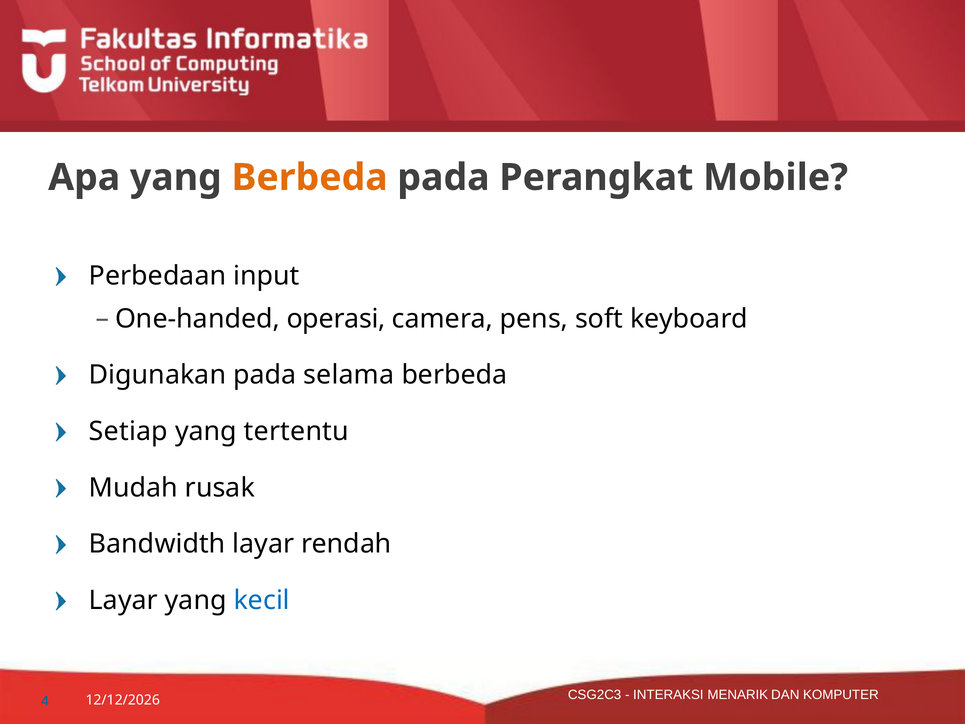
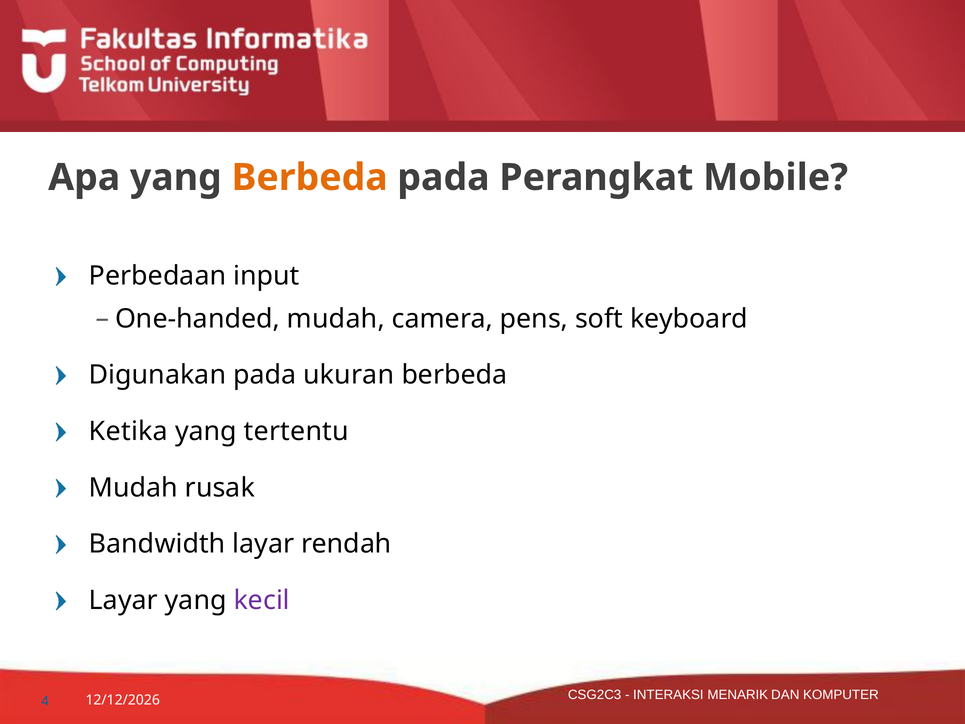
One-handed operasi: operasi -> mudah
selama: selama -> ukuran
Setiap: Setiap -> Ketika
kecil colour: blue -> purple
